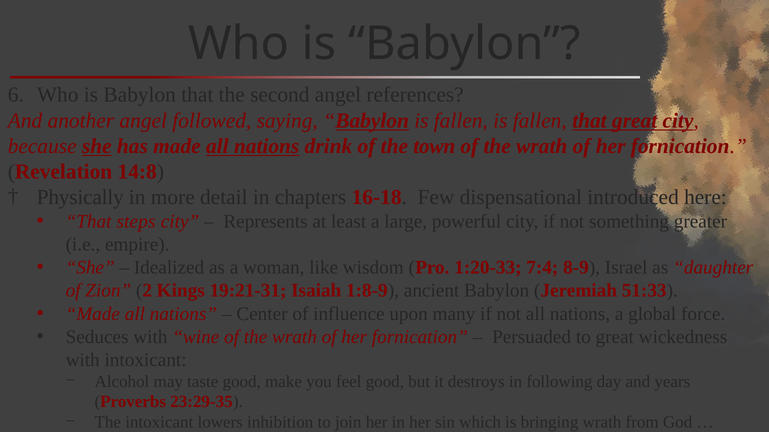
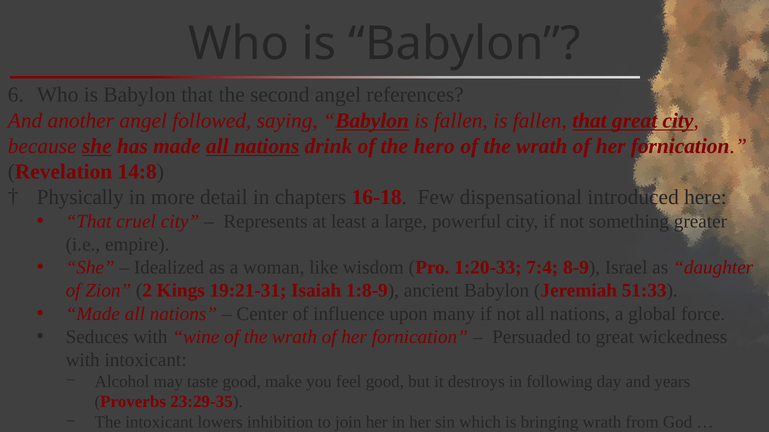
town: town -> hero
steps: steps -> cruel
